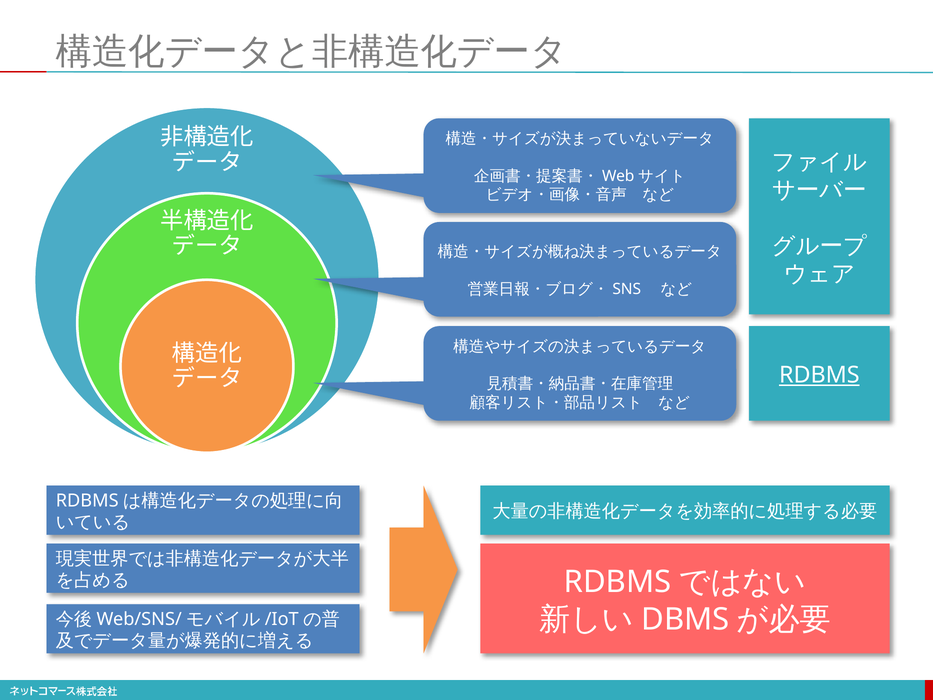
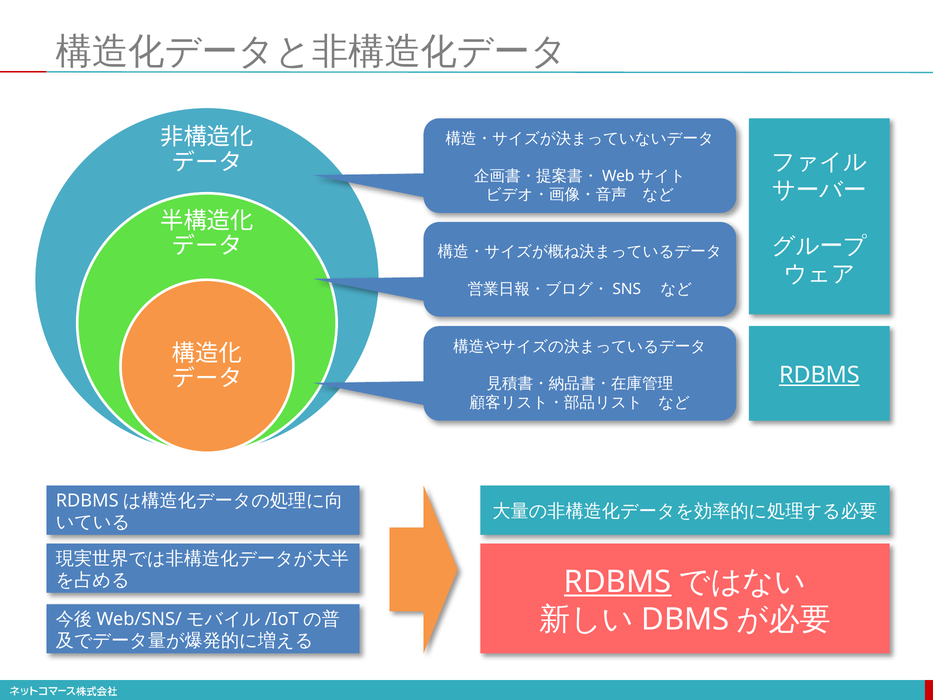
RDBMS at (618, 582) underline: none -> present
